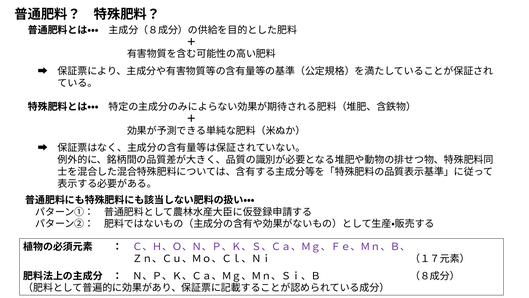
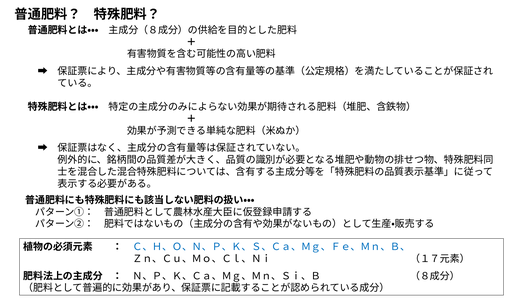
Ｃ、Ｈ、Ｏ、Ｎ、Ｐ、Ｋ、Ｓ、Ｃａ、Ｍｇ、Ｆｅ、Ｍｎ、Ｂ、 colour: purple -> blue
